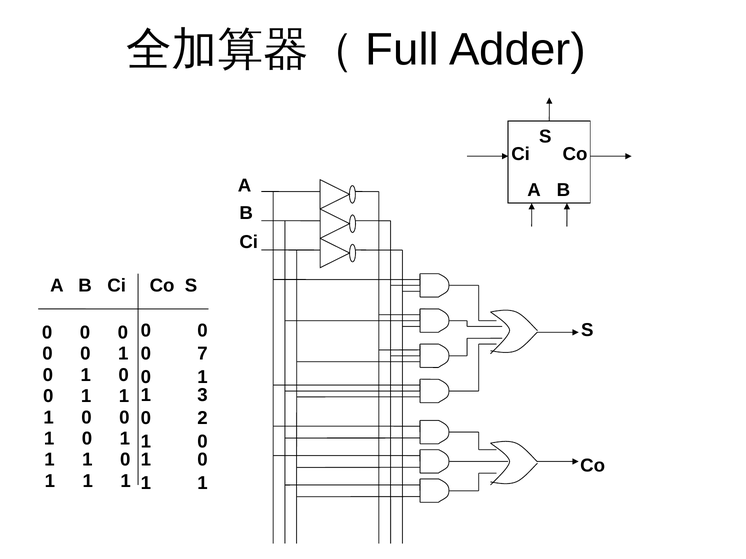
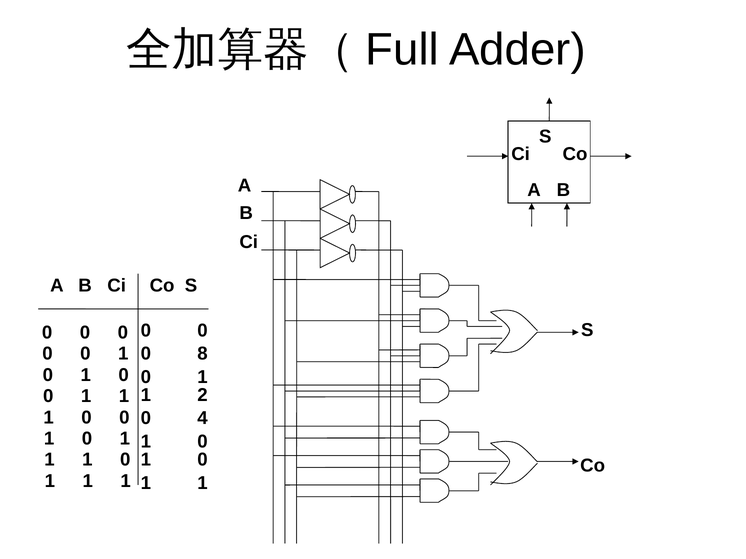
7: 7 -> 8
3: 3 -> 2
2: 2 -> 4
